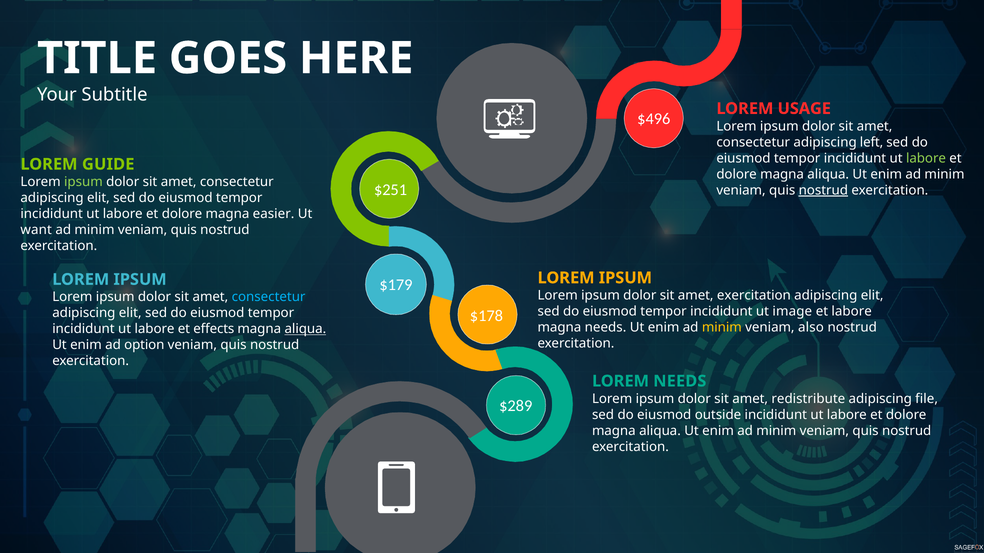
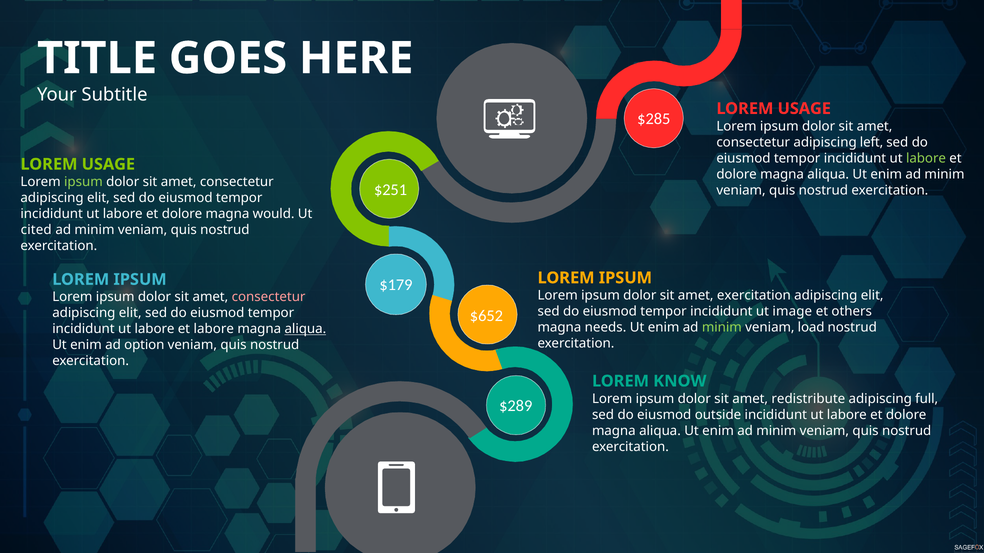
$496: $496 -> $285
GUIDE at (108, 164): GUIDE -> USAGE
nostrud at (823, 190) underline: present -> none
easier: easier -> would
want: want -> cited
consectetur at (269, 297) colour: light blue -> pink
et labore: labore -> others
$178: $178 -> $652
minim at (722, 328) colour: yellow -> light green
also: also -> load
et effects: effects -> labore
LOREM NEEDS: NEEDS -> KNOW
file: file -> full
